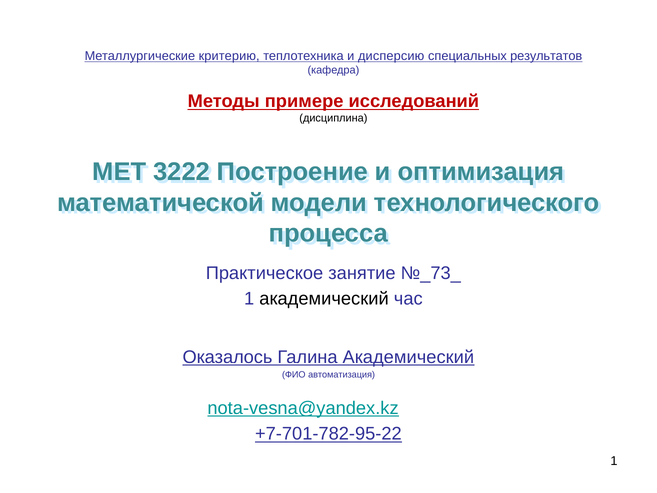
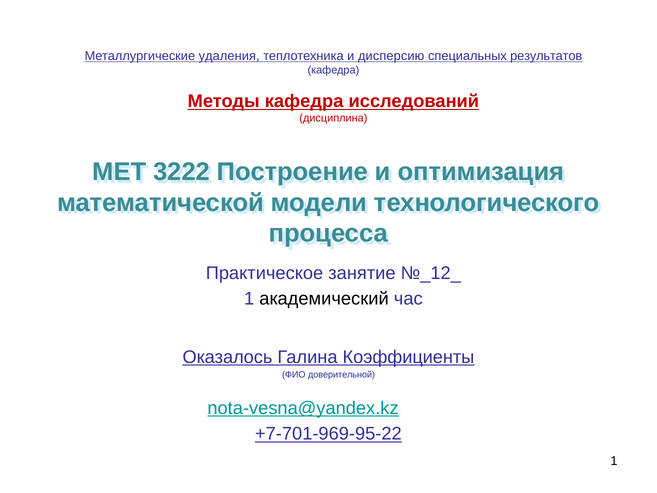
критерию: критерию -> удаления
Методы примере: примере -> кафедра
дисциплина colour: black -> red
№_73_: №_73_ -> №_12_
Галина Академический: Академический -> Коэффициенты
автоматизация: автоматизация -> доверительной
+7-701-782-95-22: +7-701-782-95-22 -> +7-701-969-95-22
